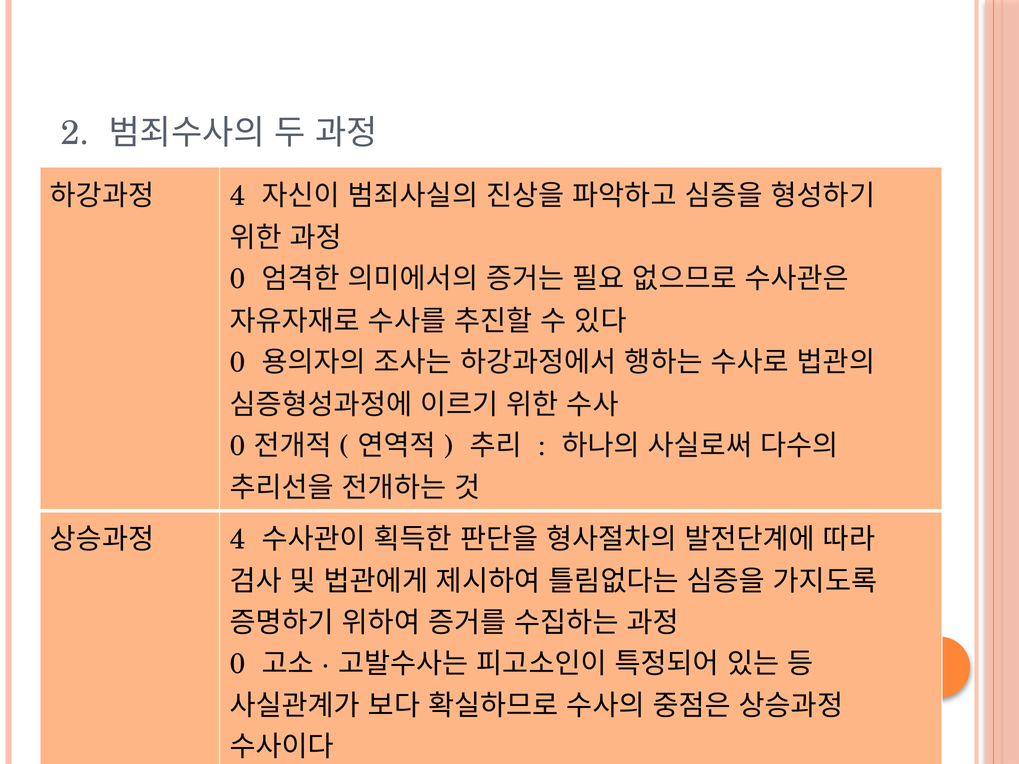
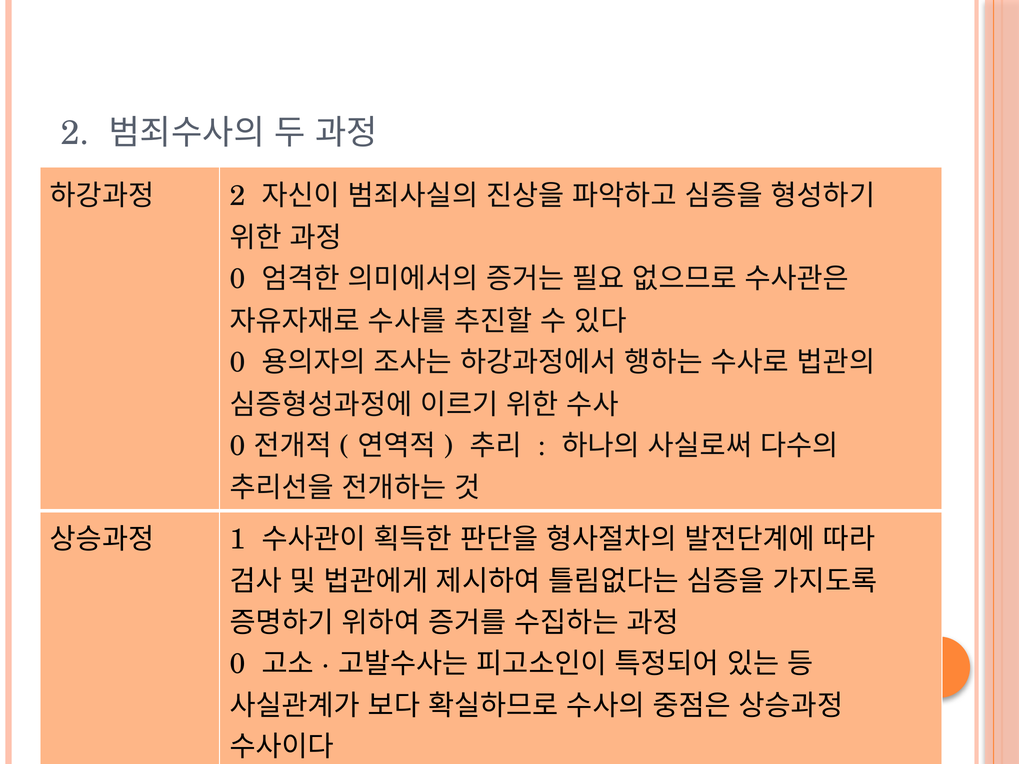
4 at (238, 196): 4 -> 2
4 at (238, 540): 4 -> 1
